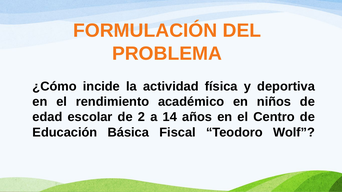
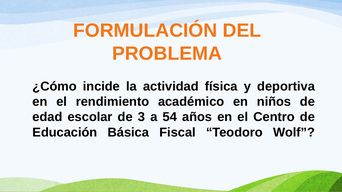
2: 2 -> 3
14: 14 -> 54
